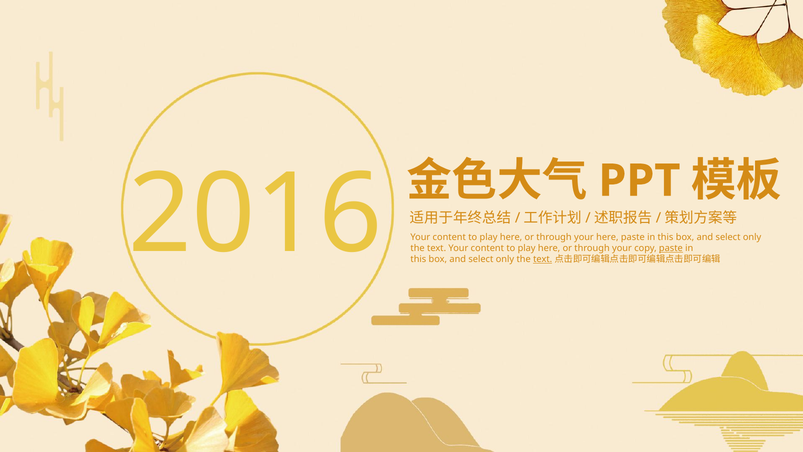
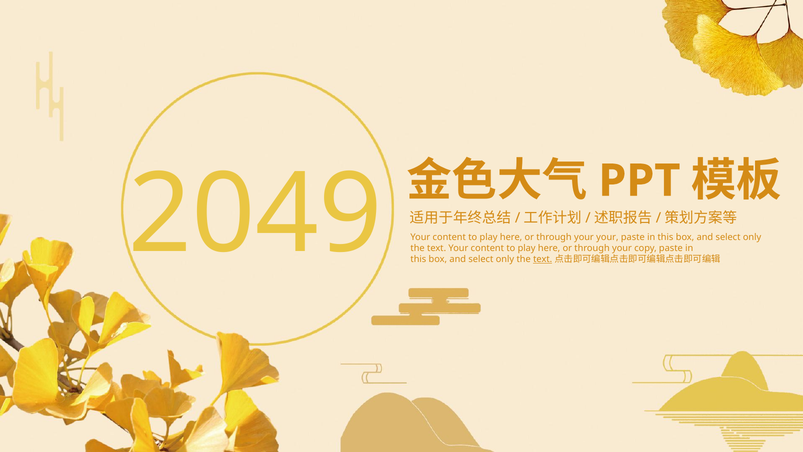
2016: 2016 -> 2049
your here: here -> your
paste at (671, 248) underline: present -> none
